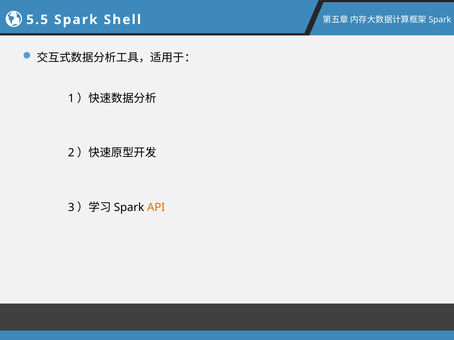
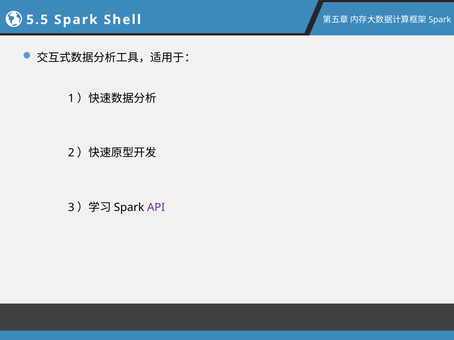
API colour: orange -> purple
